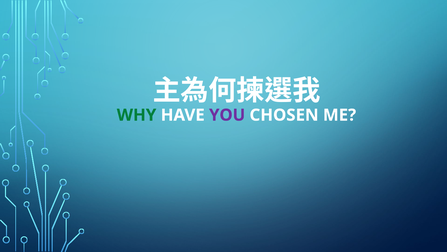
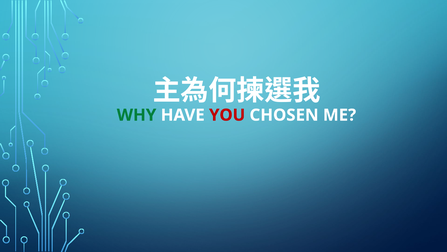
YOU colour: purple -> red
